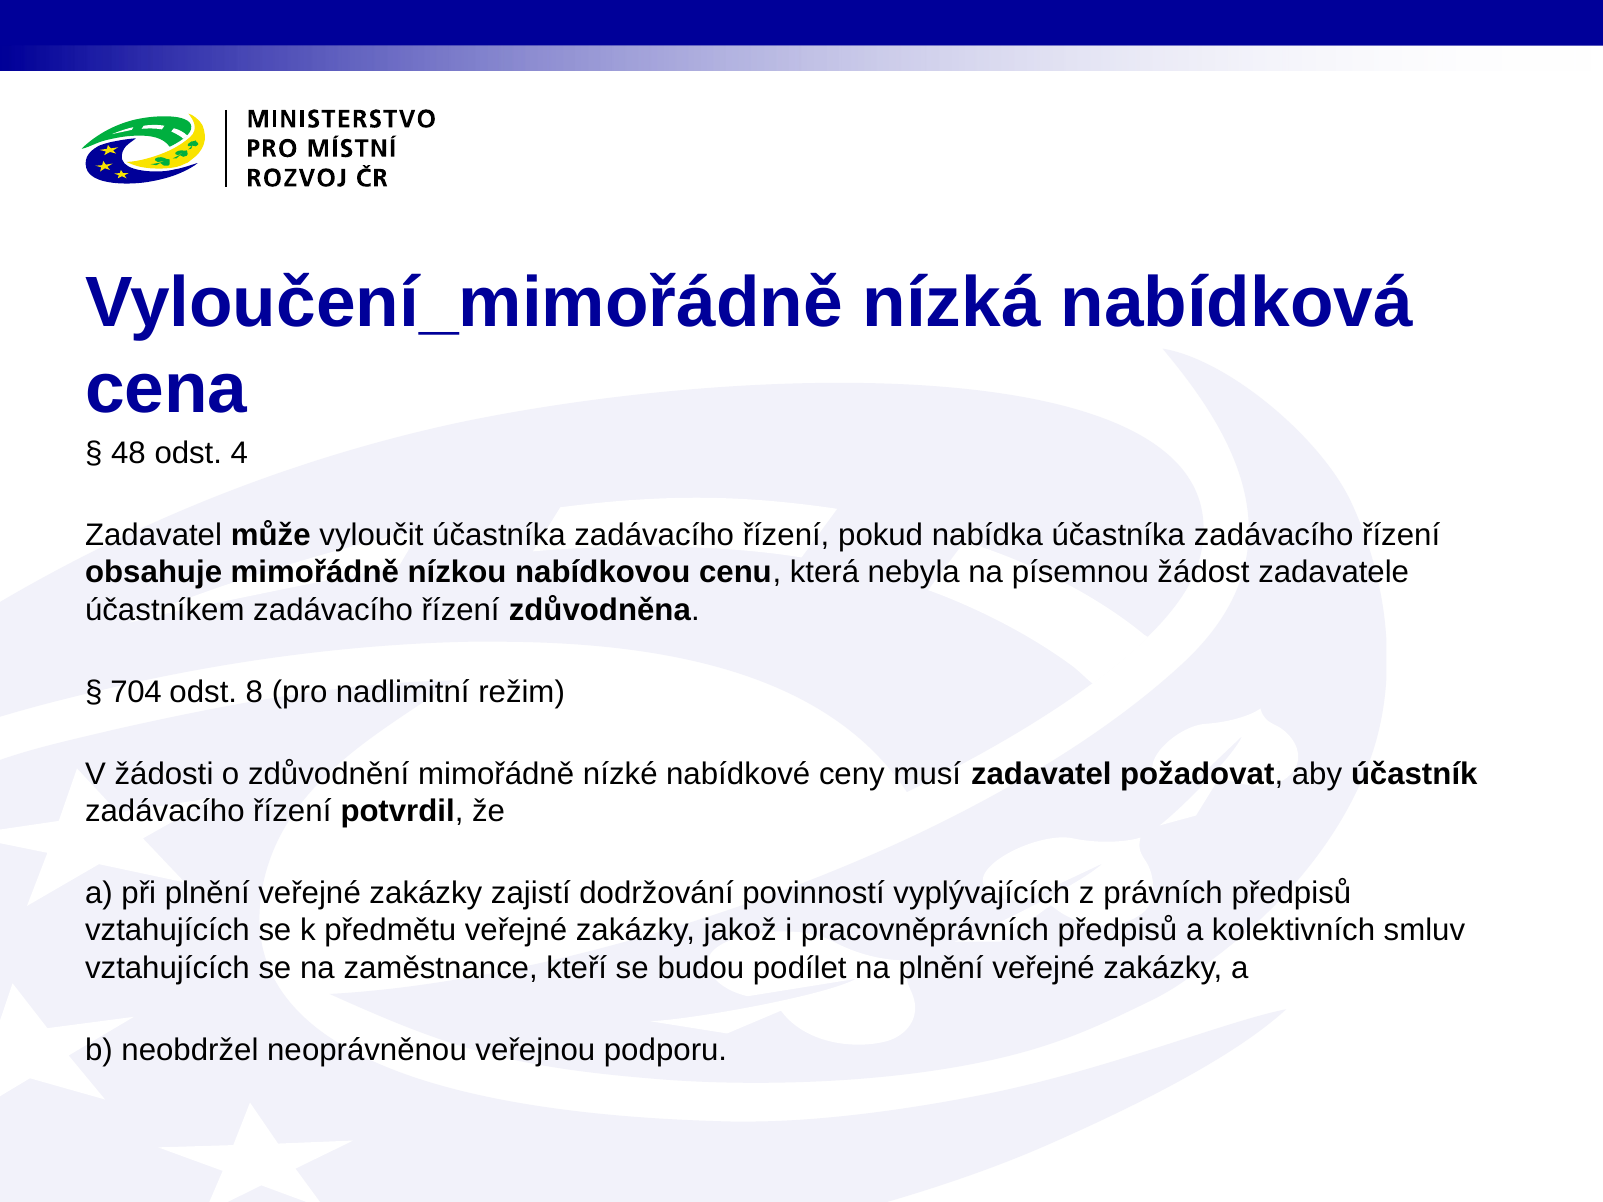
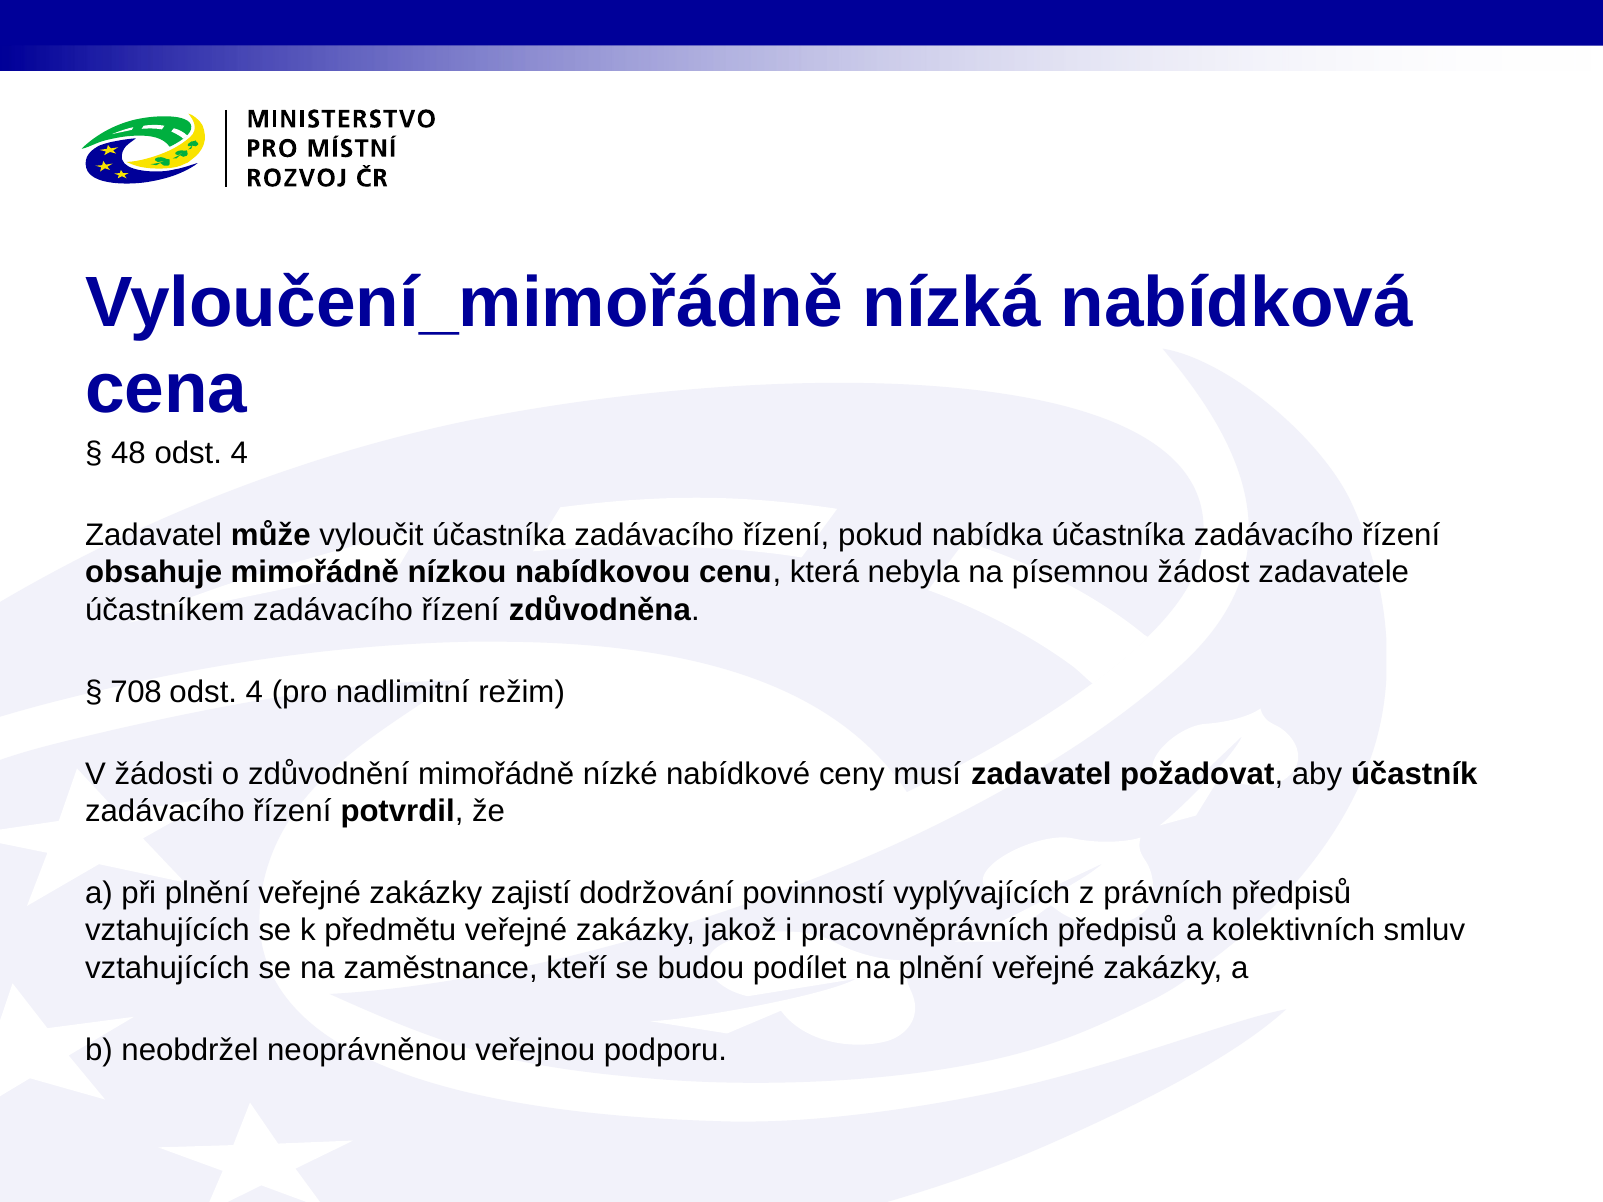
704: 704 -> 708
8 at (254, 692): 8 -> 4
